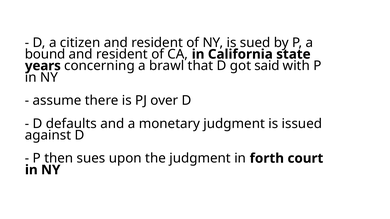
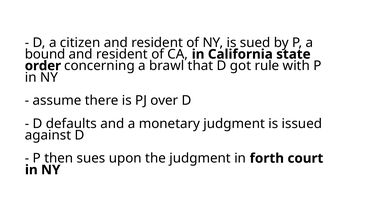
years: years -> order
said: said -> rule
